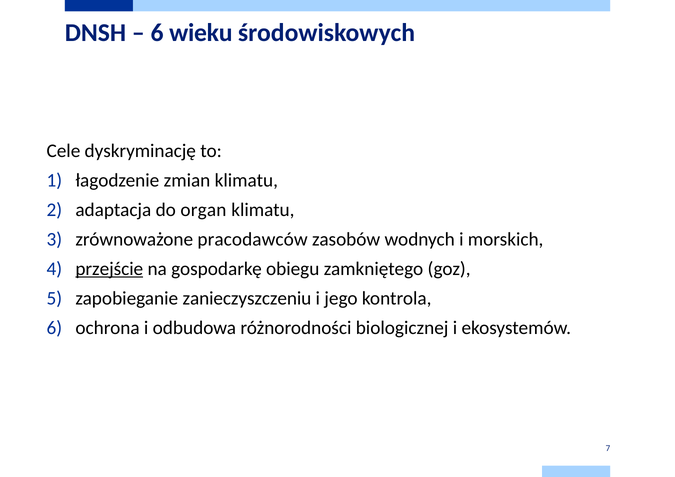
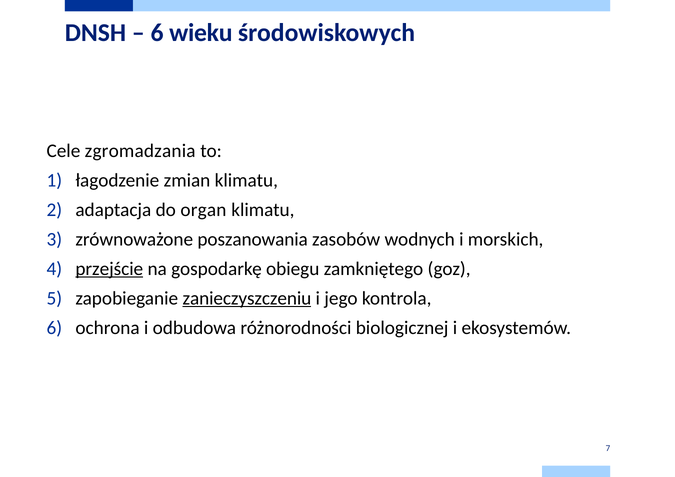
dyskryminację: dyskryminację -> zgromadzania
pracodawców: pracodawców -> poszanowania
zanieczyszczeniu underline: none -> present
